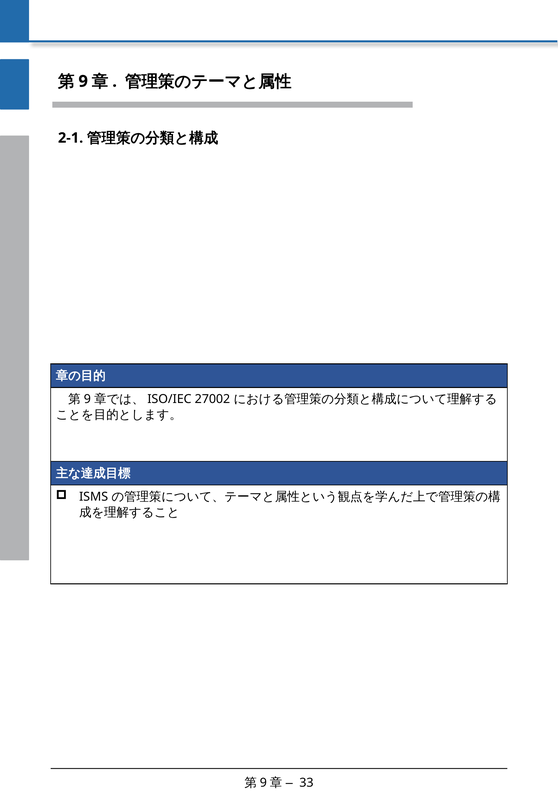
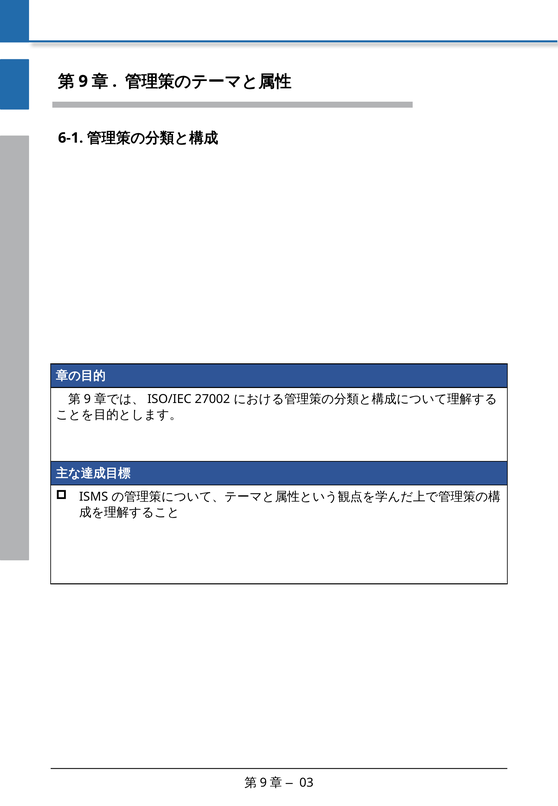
2-1: 2-1 -> 6-1
33: 33 -> 03
